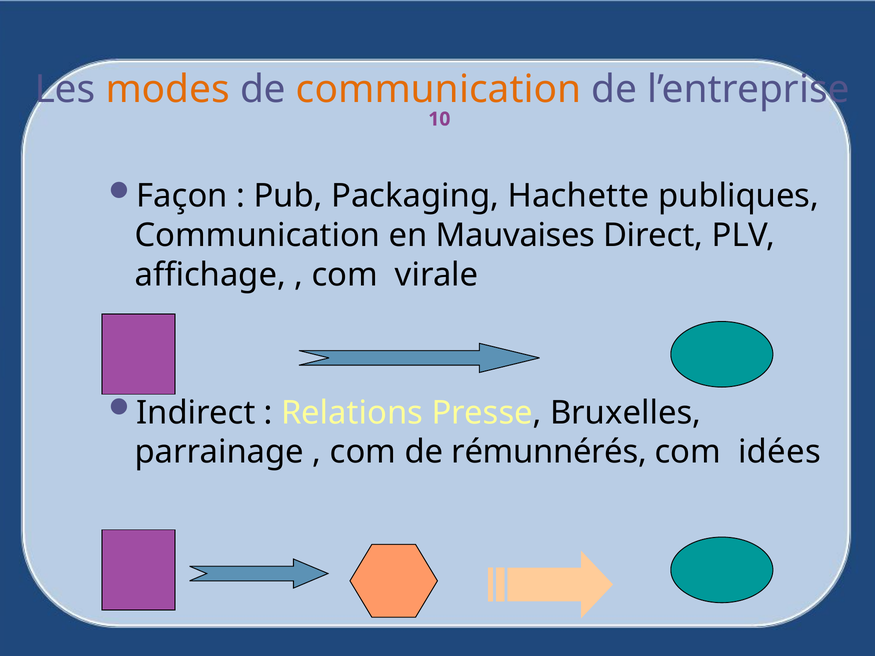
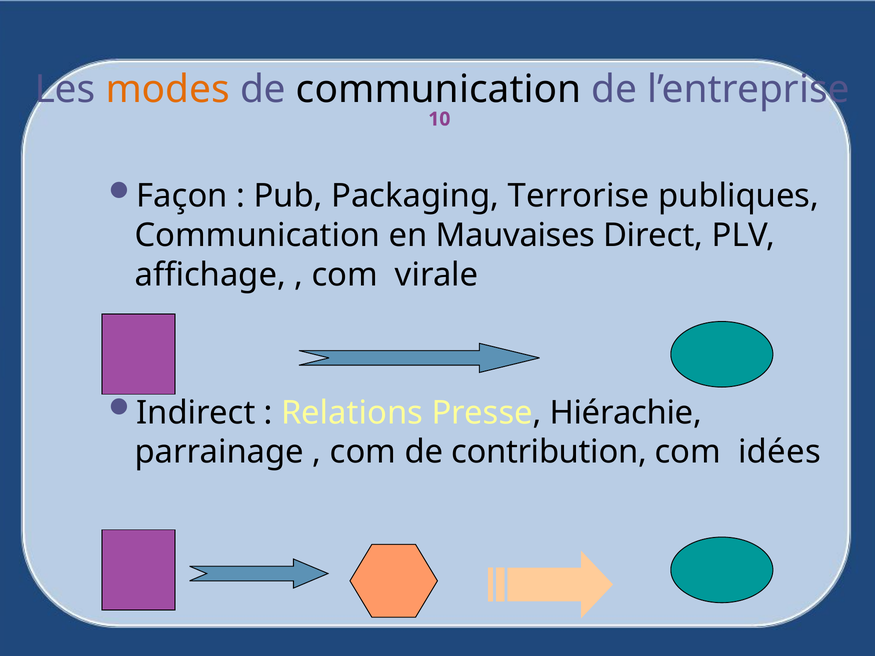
communication at (439, 90) colour: orange -> black
Hachette: Hachette -> Terrorise
Bruxelles: Bruxelles -> Hiérachie
rémunnérés: rémunnérés -> contribution
